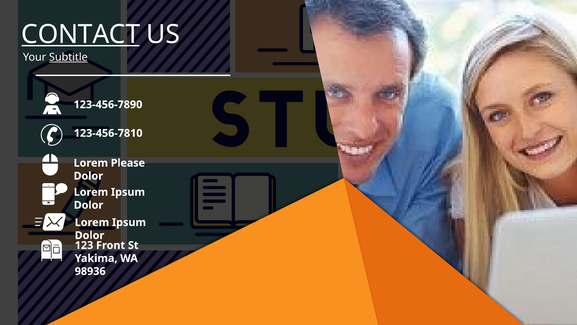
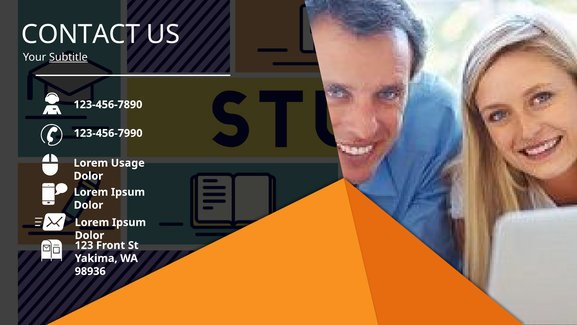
CONTACT underline: present -> none
123-456-7810: 123-456-7810 -> 123-456-7990
Please: Please -> Usage
